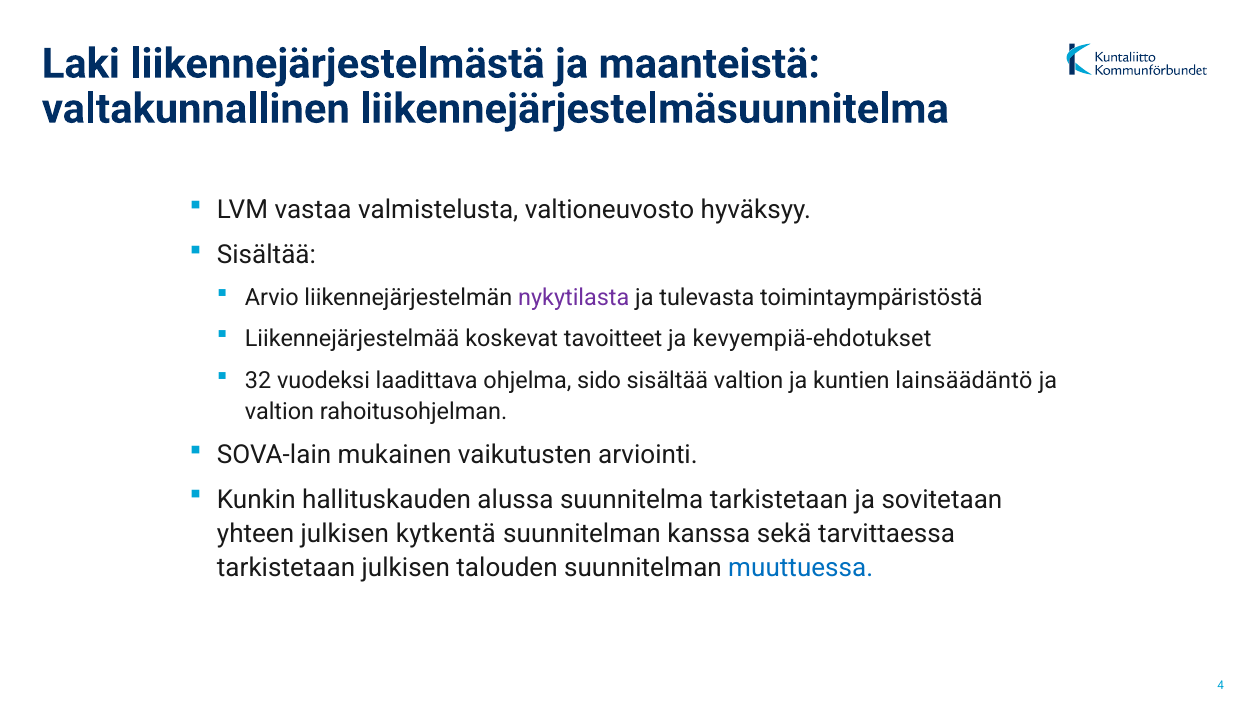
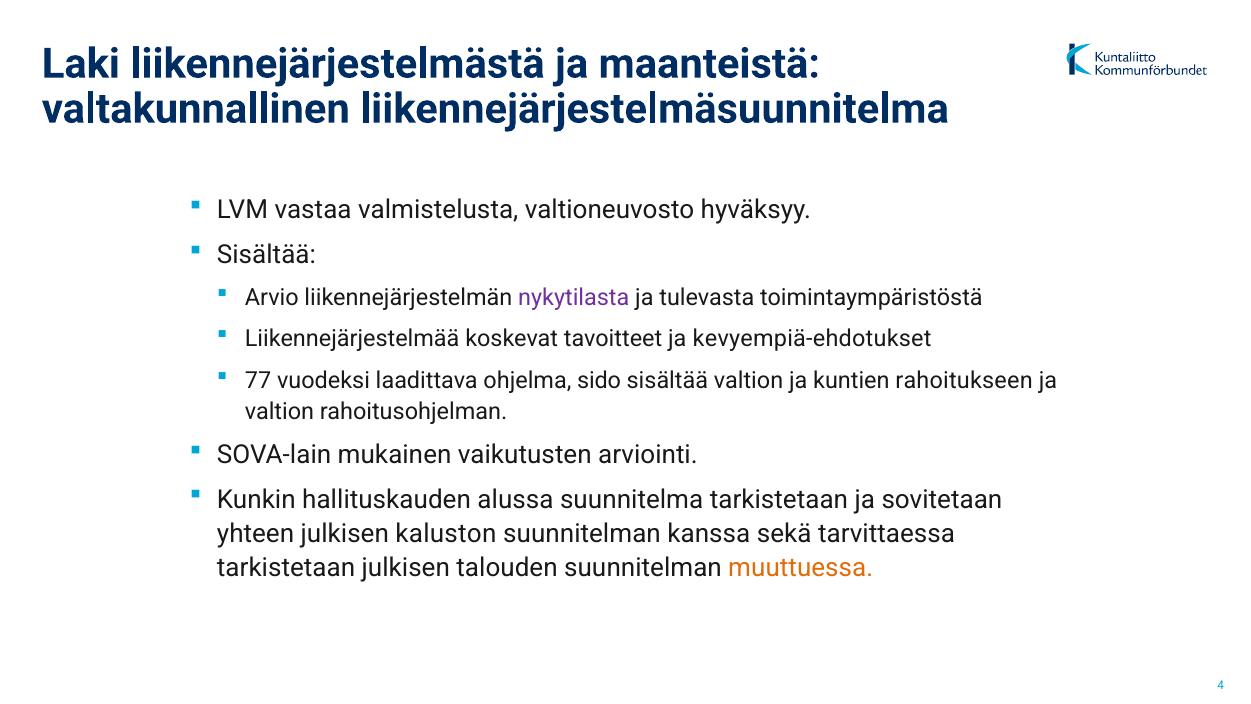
32: 32 -> 77
lainsäädäntö: lainsäädäntö -> rahoitukseen
kytkentä: kytkentä -> kaluston
muuttuessa colour: blue -> orange
